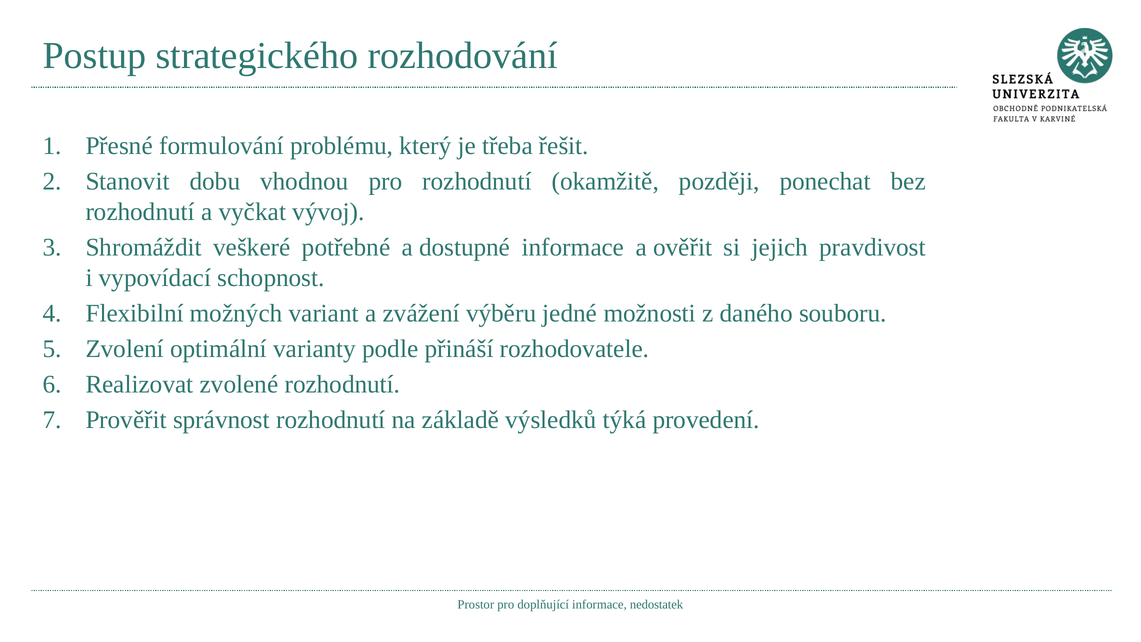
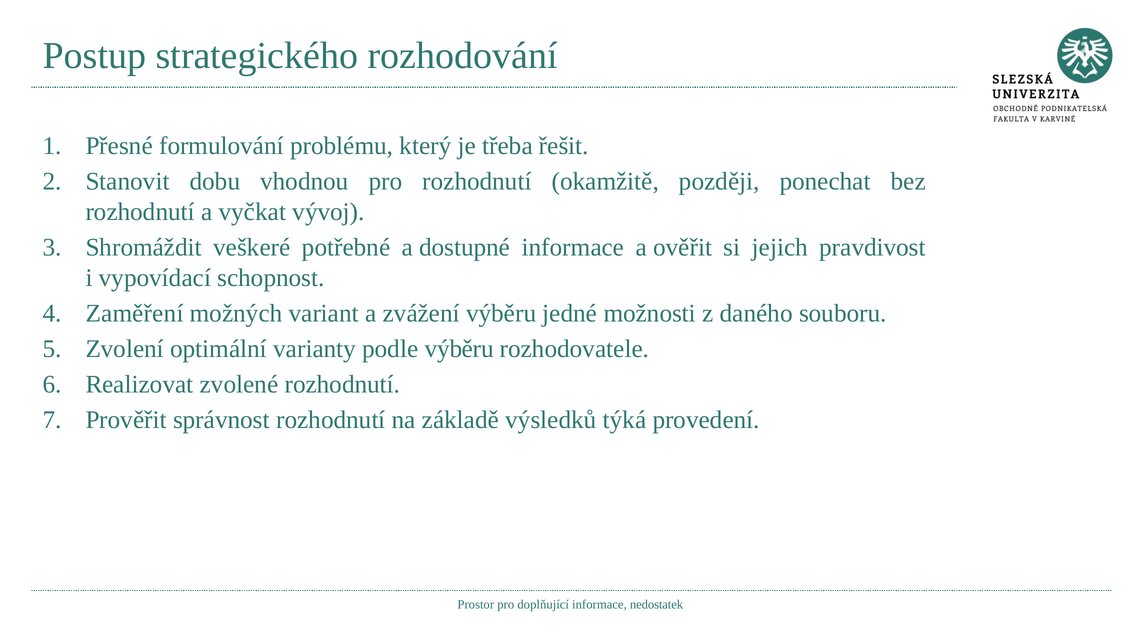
Flexibilní: Flexibilní -> Zaměření
podle přináší: přináší -> výběru
